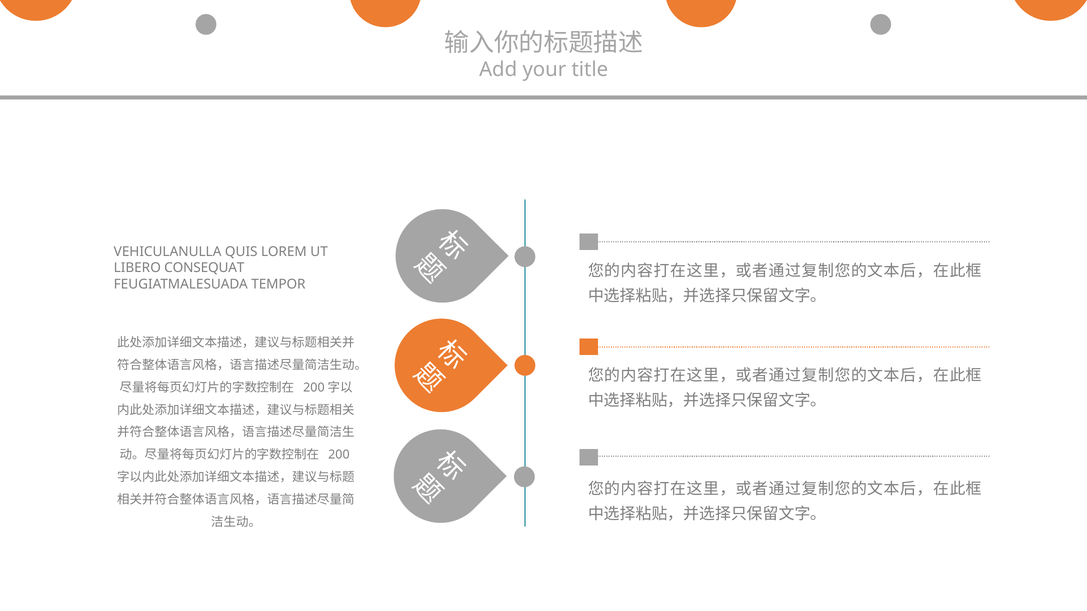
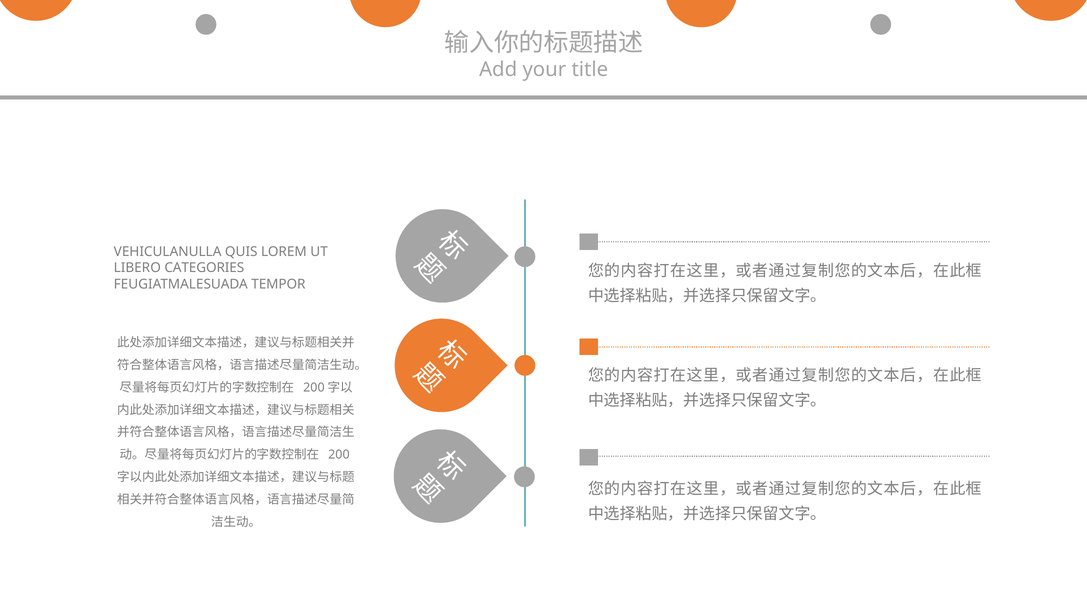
CONSEQUAT: CONSEQUAT -> CATEGORIES
